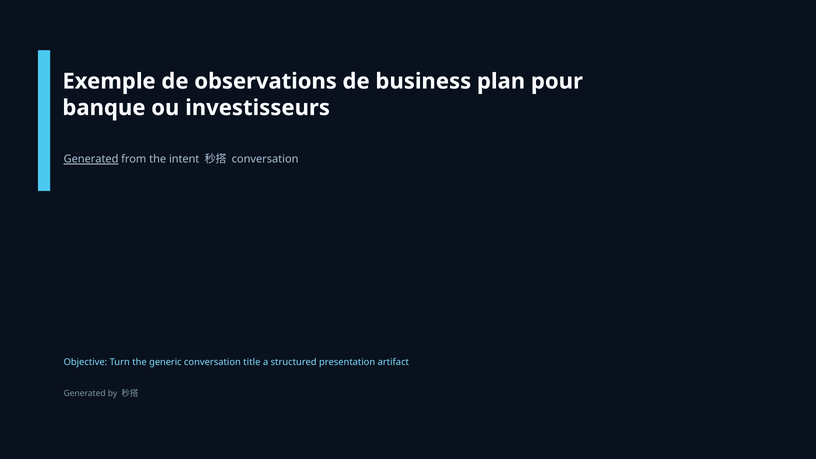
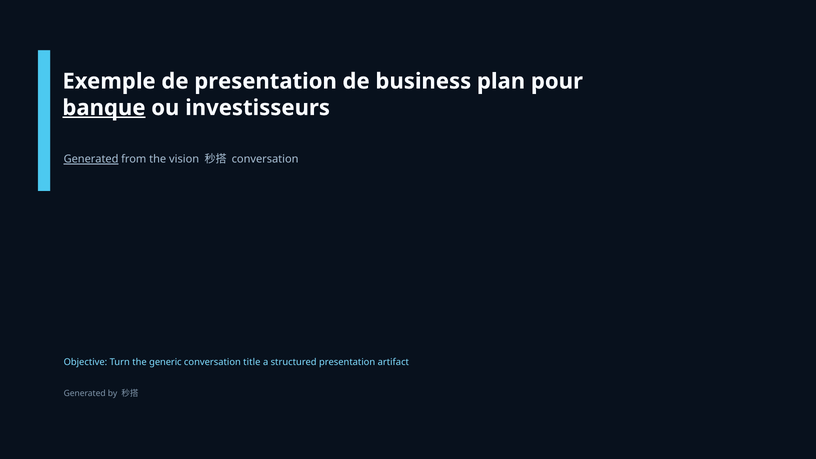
de observations: observations -> presentation
banque underline: none -> present
intent: intent -> vision
